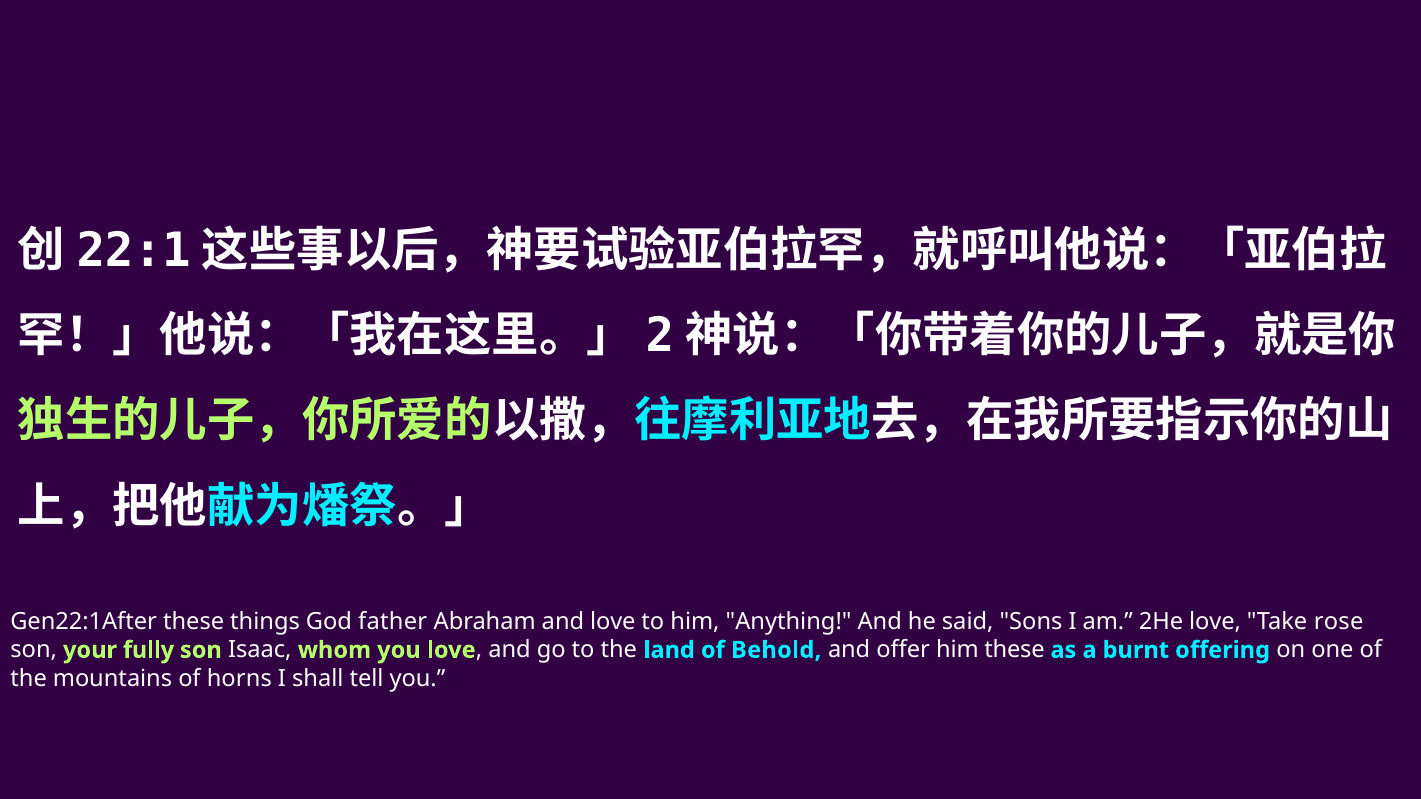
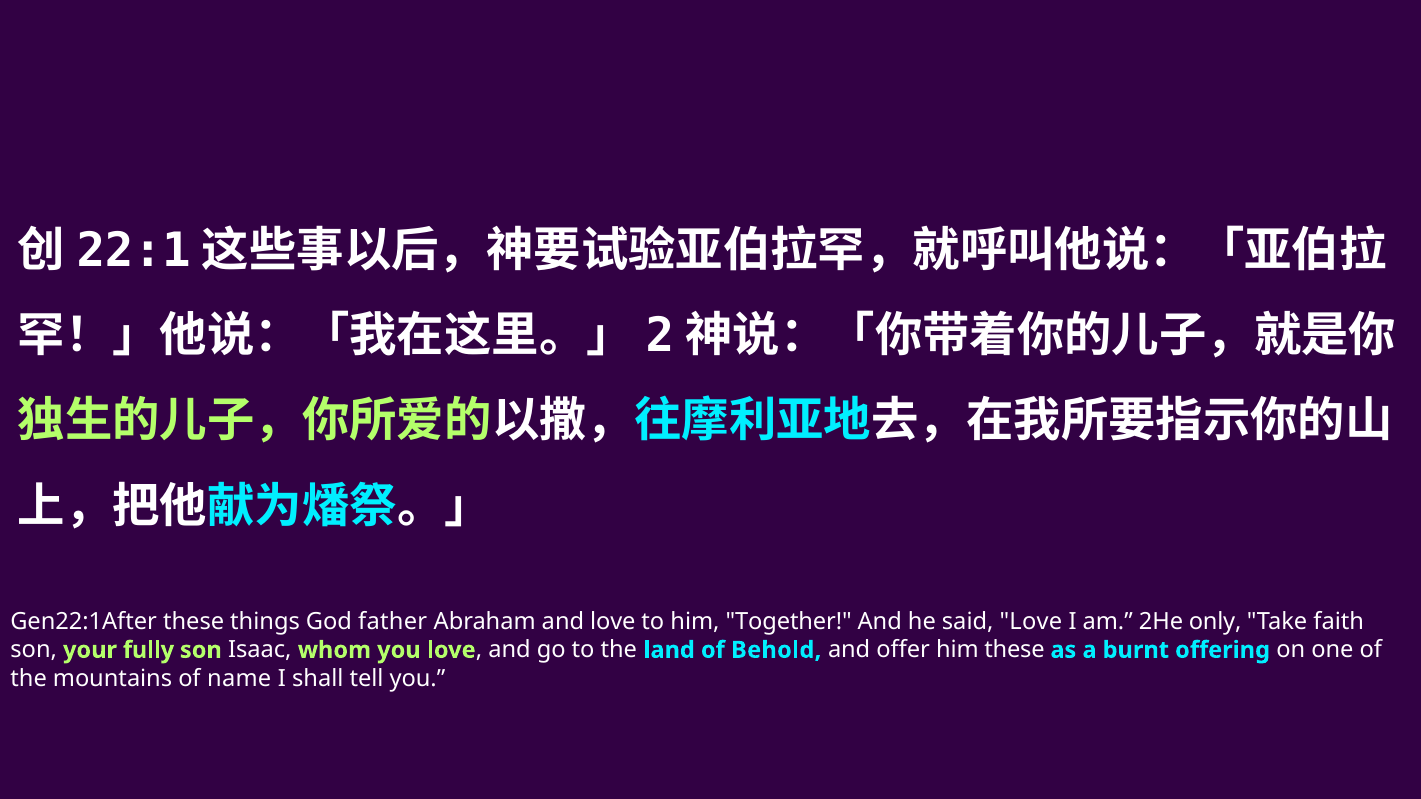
Anything: Anything -> Together
said Sons: Sons -> Love
2He love: love -> only
rose: rose -> faith
horns: horns -> name
